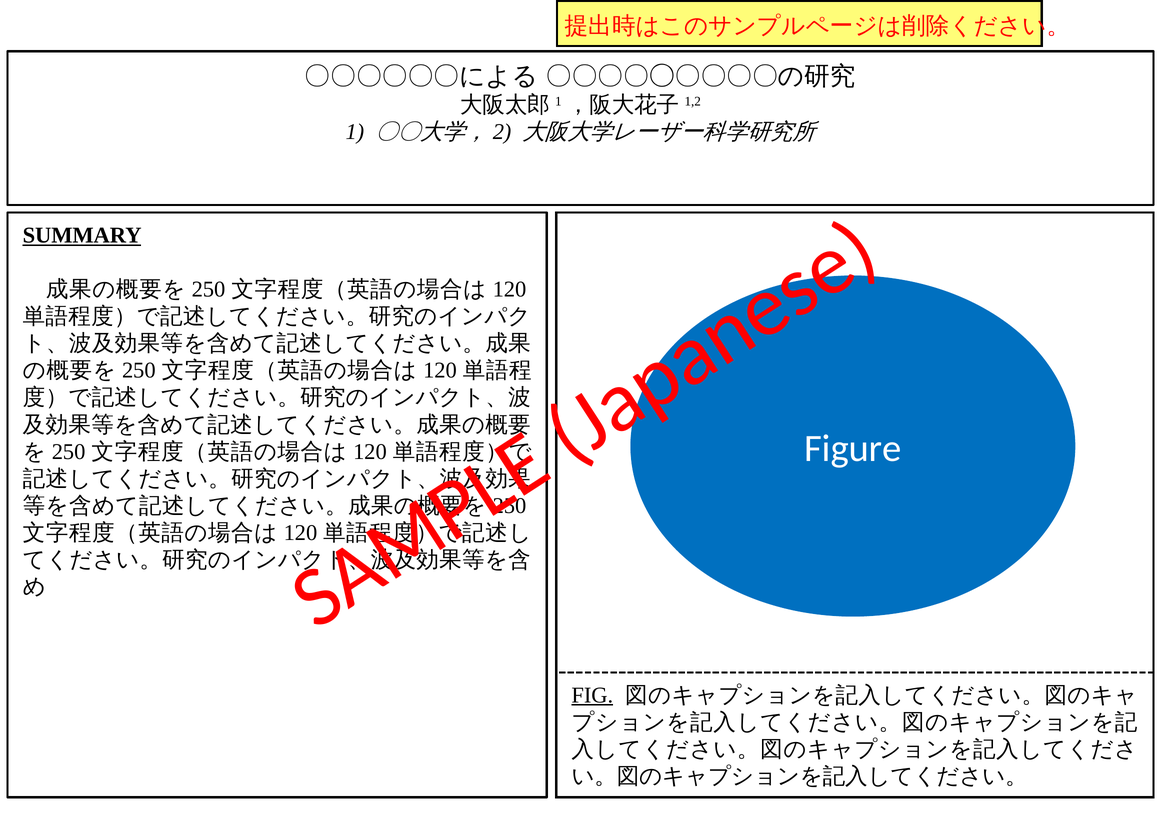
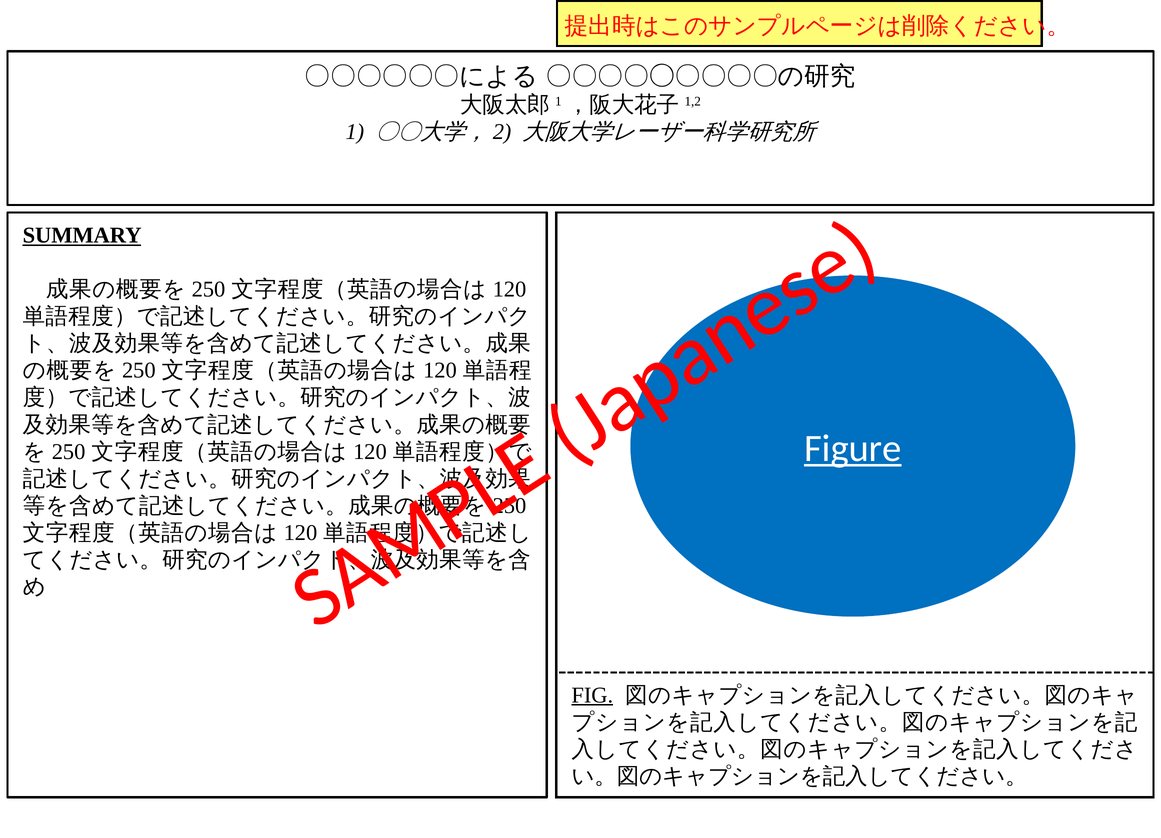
Figure underline: none -> present
